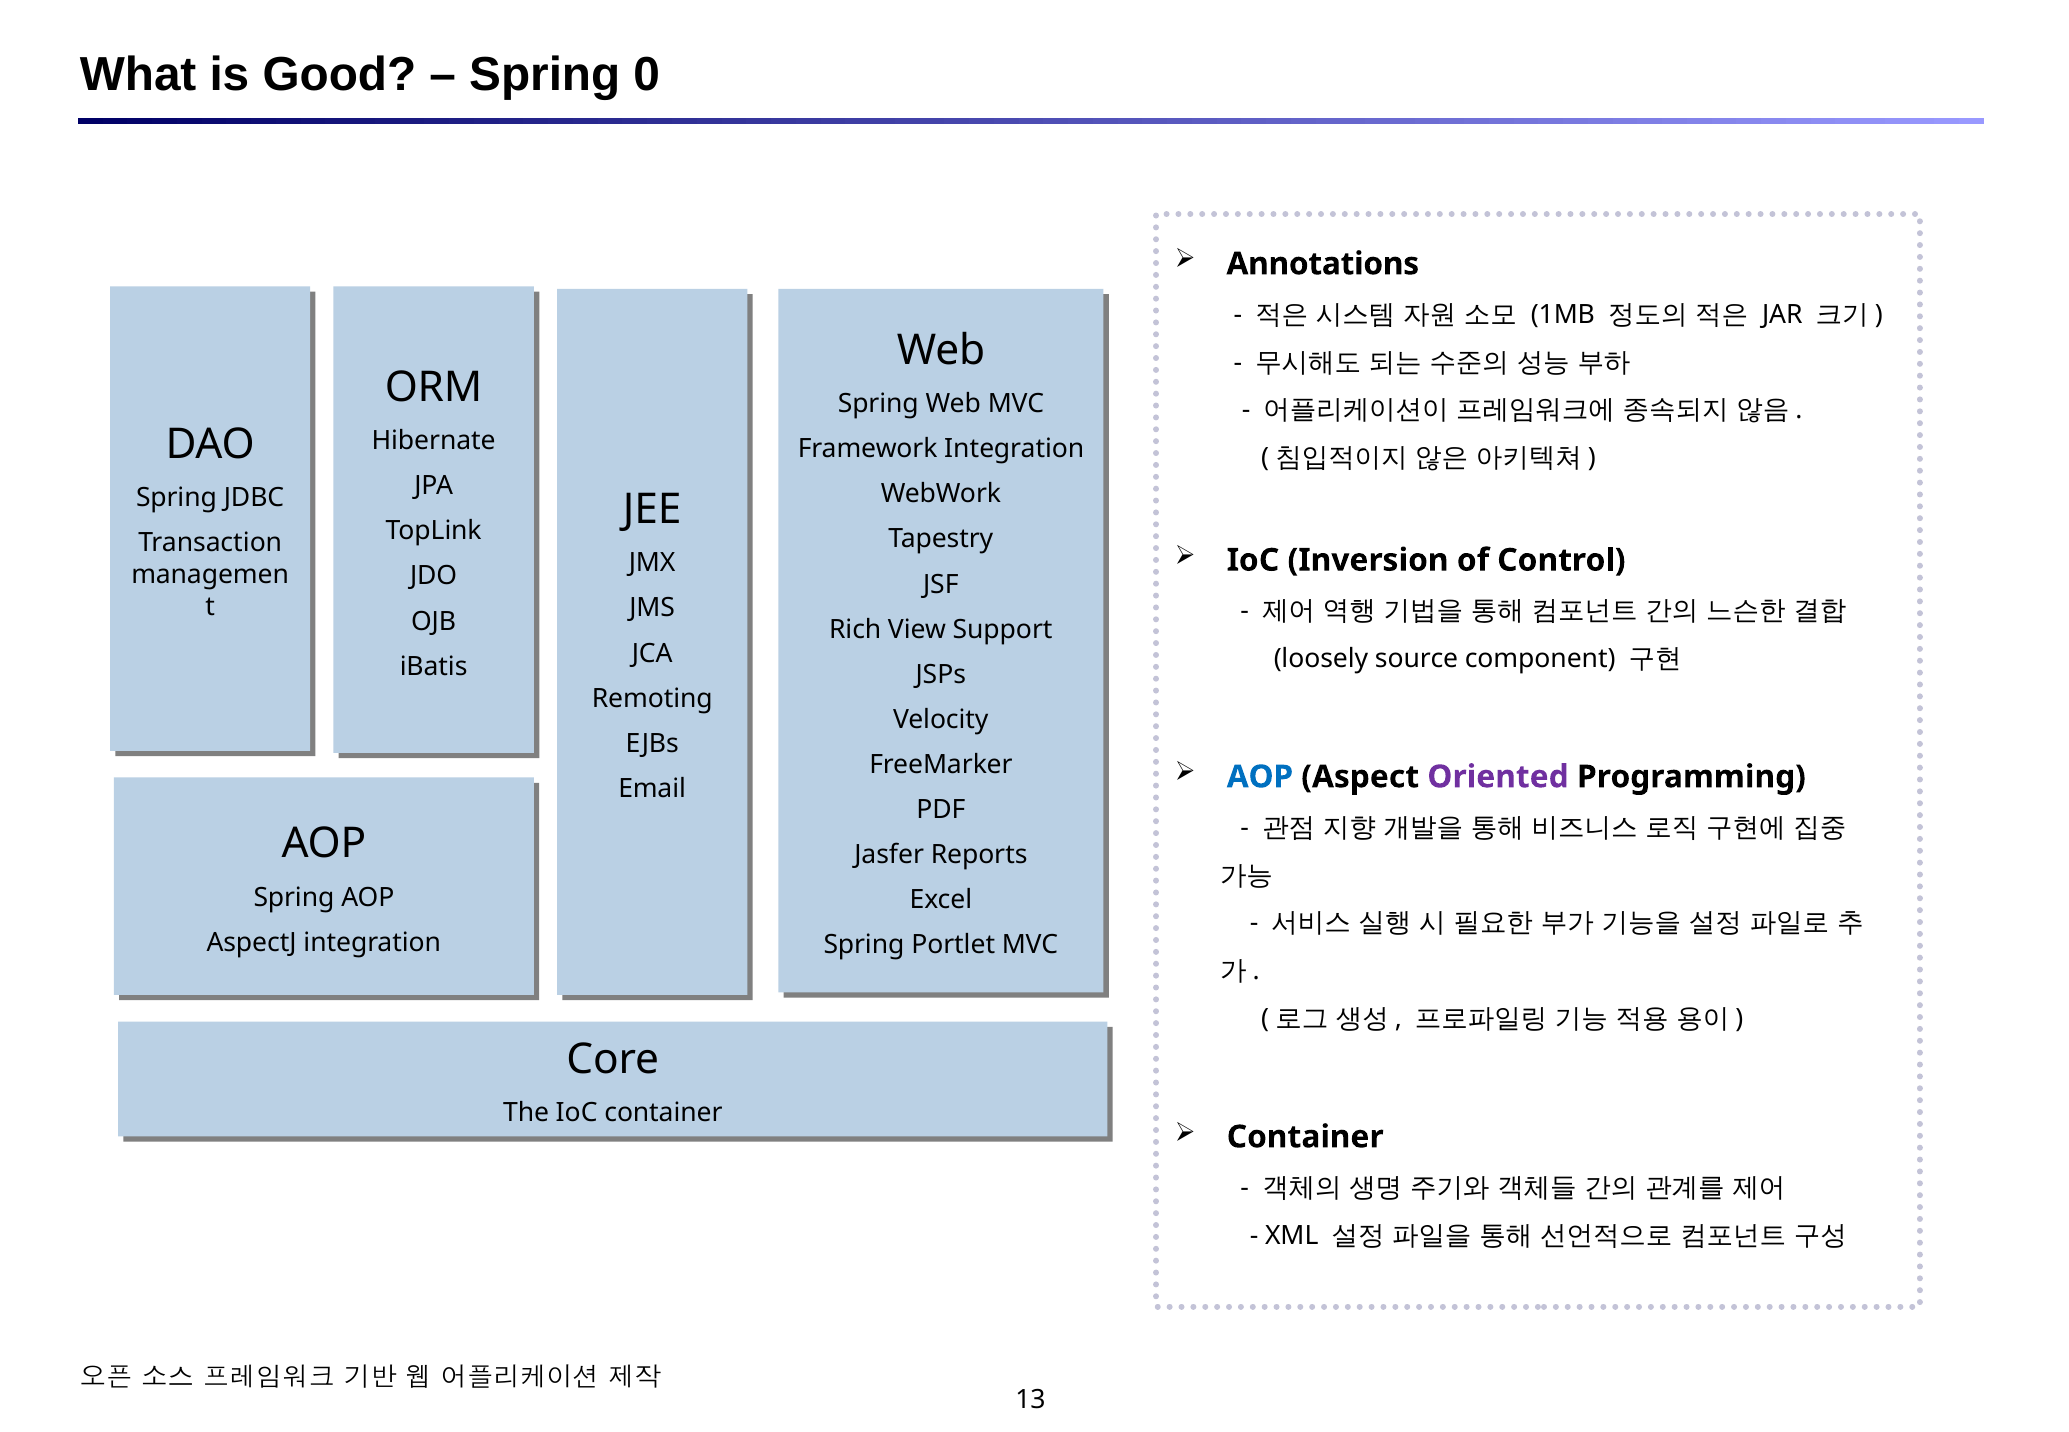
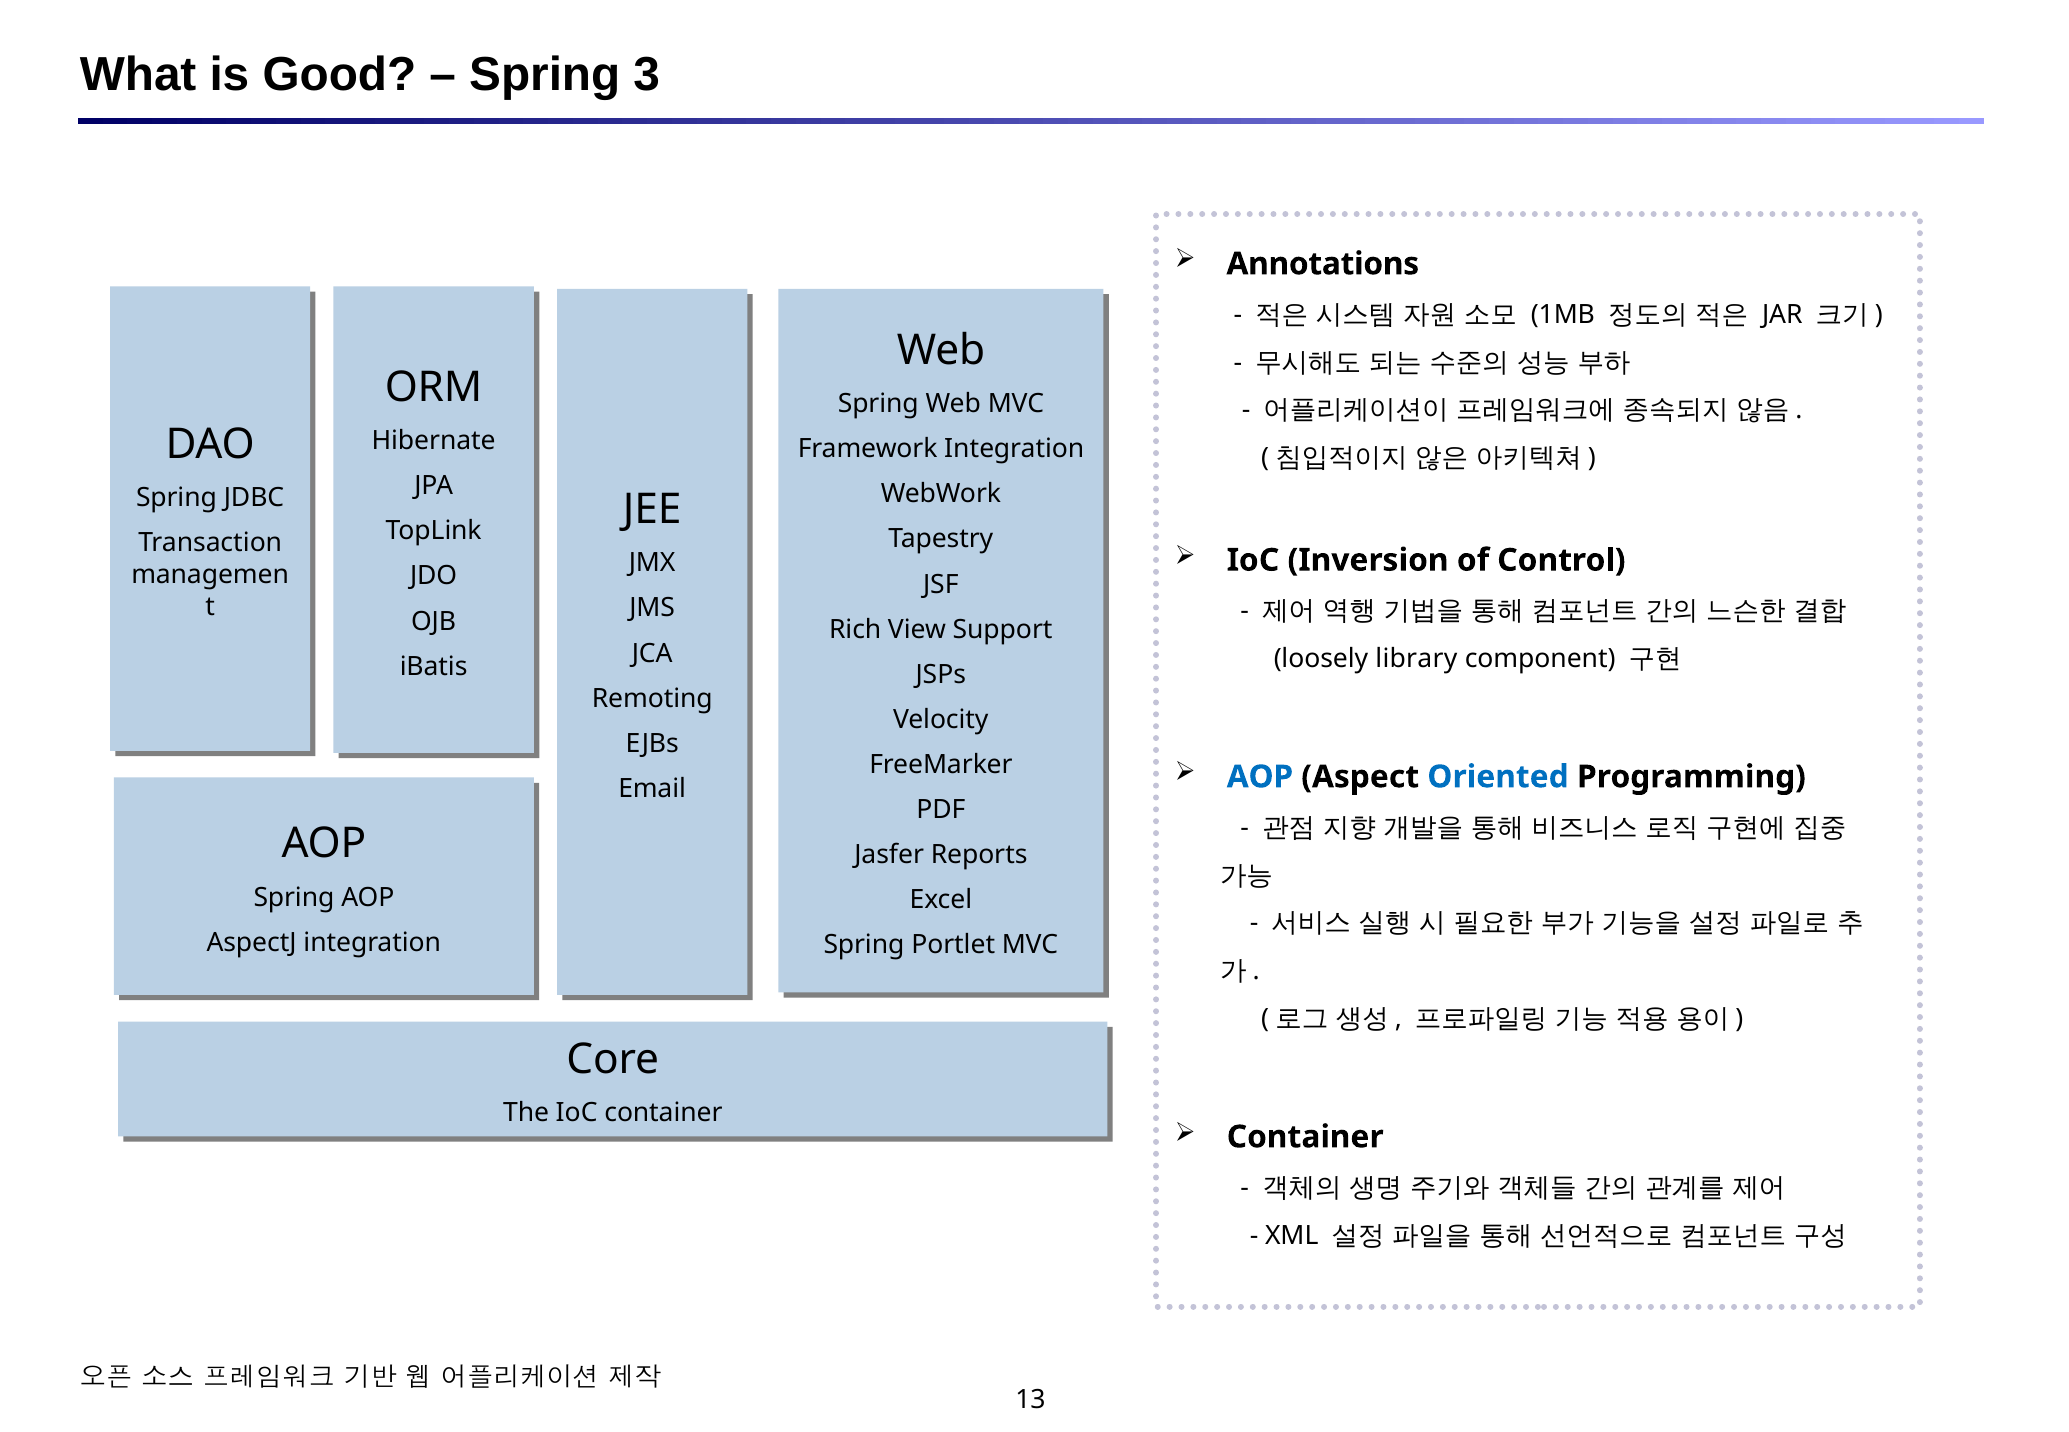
0: 0 -> 3
source: source -> library
Oriented colour: purple -> blue
